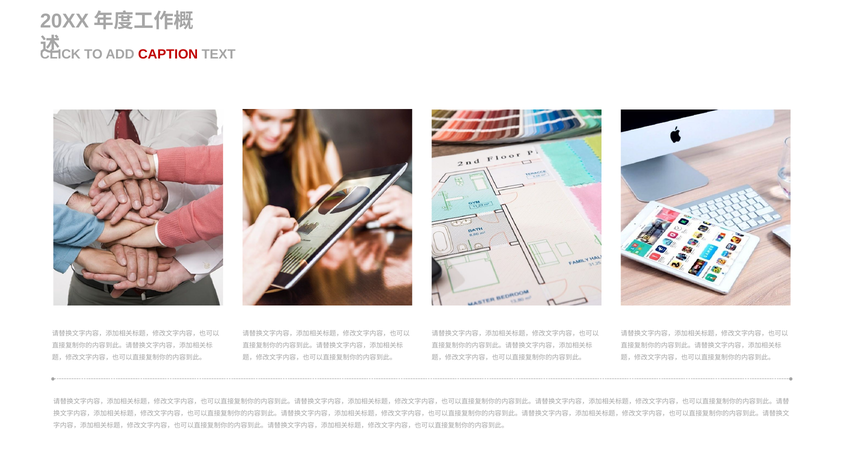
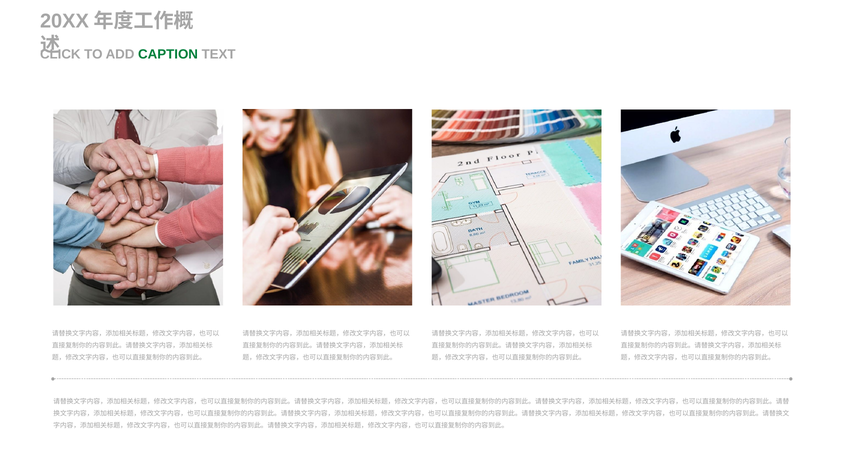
CAPTION colour: red -> green
